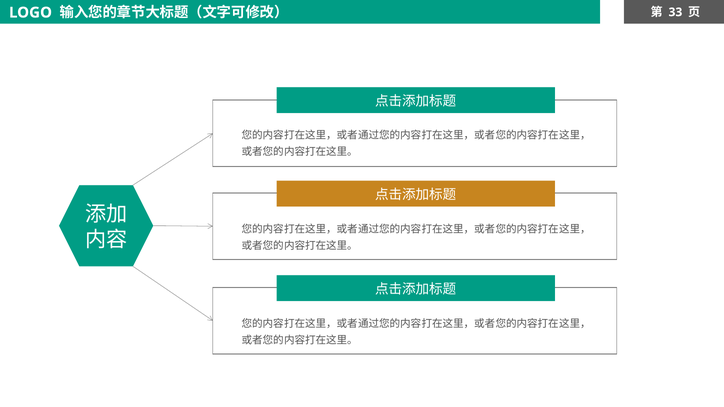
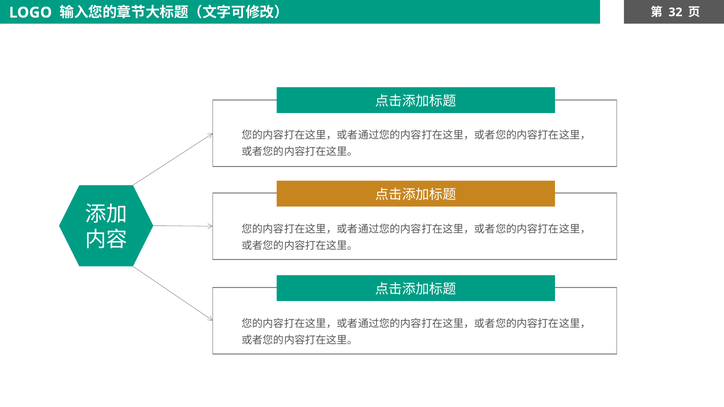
33: 33 -> 32
